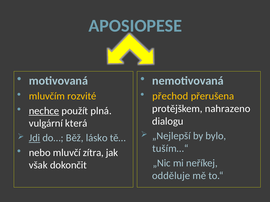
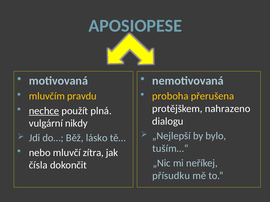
rozvité: rozvité -> pravdu
přechod: přechod -> proboha
která: která -> nikdy
Jdi underline: present -> none
však: však -> čísla
odděluje: odděluje -> přísudku
